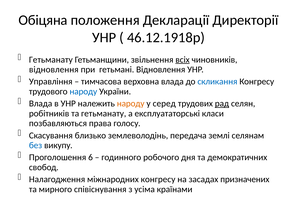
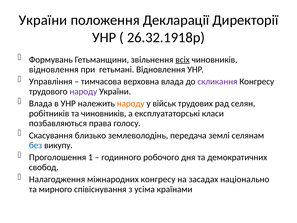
Обіцяна at (43, 20): Обіцяна -> України
46.12.1918р: 46.12.1918р -> 26.32.1918р
Гетьманату at (51, 60): Гетьманату -> Формувань
скликання colour: blue -> purple
народу at (83, 91) colour: blue -> purple
серед: серед -> військ
рад underline: present -> none
та гетьманату: гетьманату -> чиновників
6: 6 -> 1
призначених: призначених -> національно
